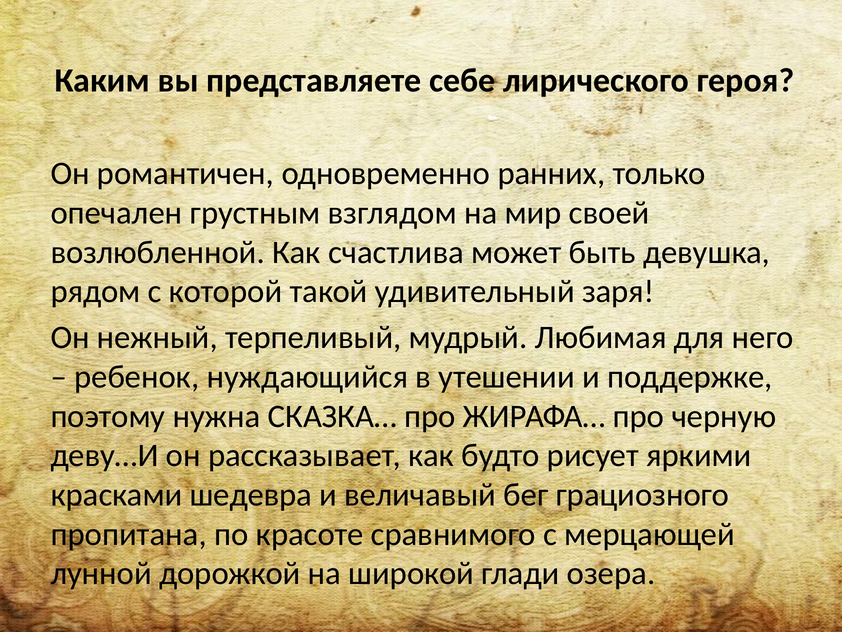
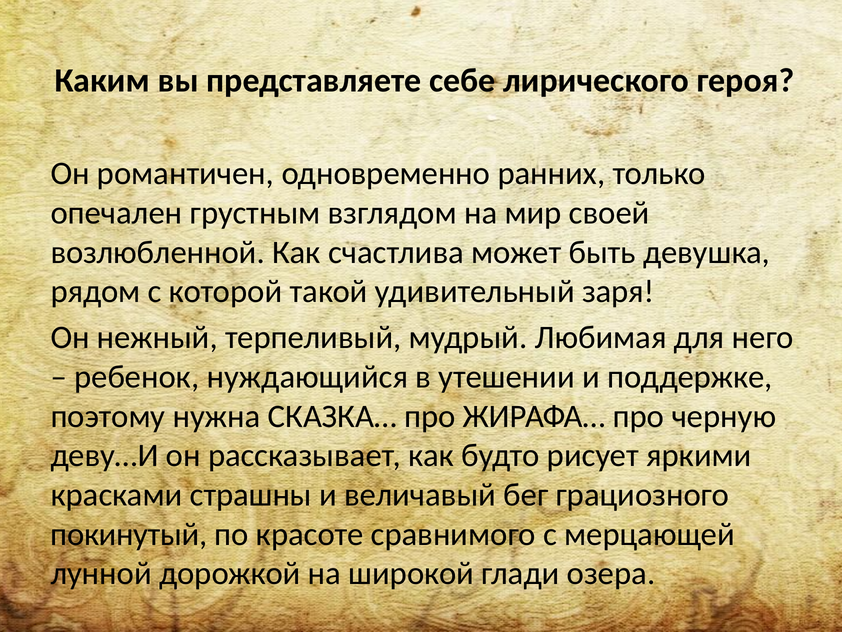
шедевра: шедевра -> страшны
пропитана: пропитана -> покинутый
